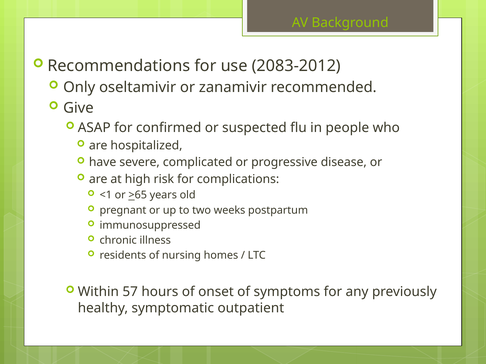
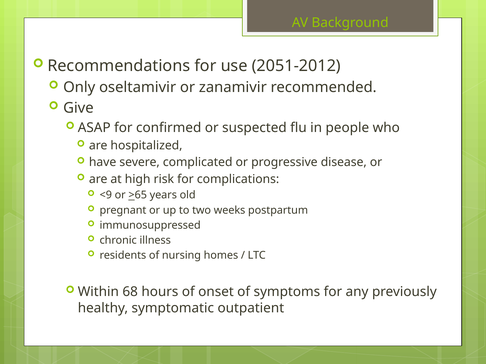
2083-2012: 2083-2012 -> 2051-2012
<1: <1 -> <9
57: 57 -> 68
